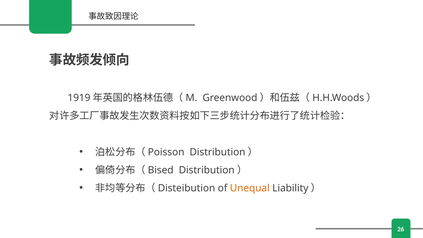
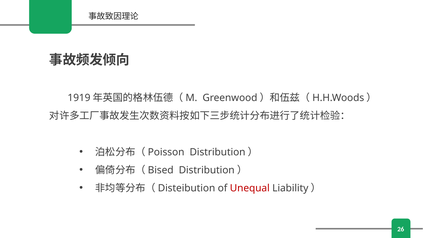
Unequal colour: orange -> red
